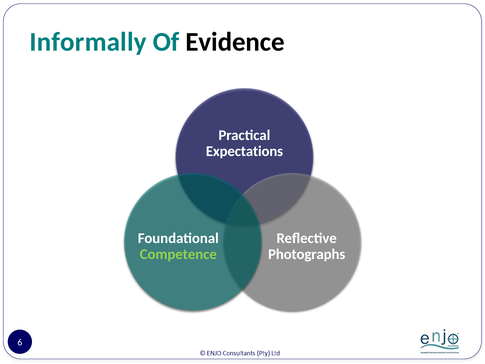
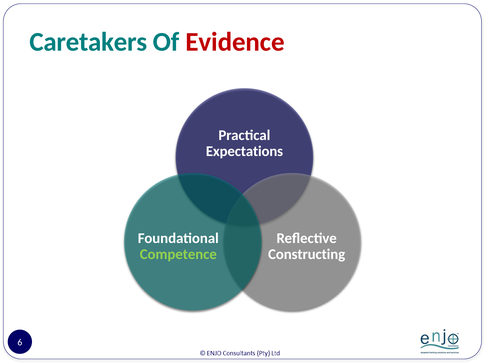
Informally: Informally -> Caretakers
Evidence colour: black -> red
Photographs: Photographs -> Constructing
